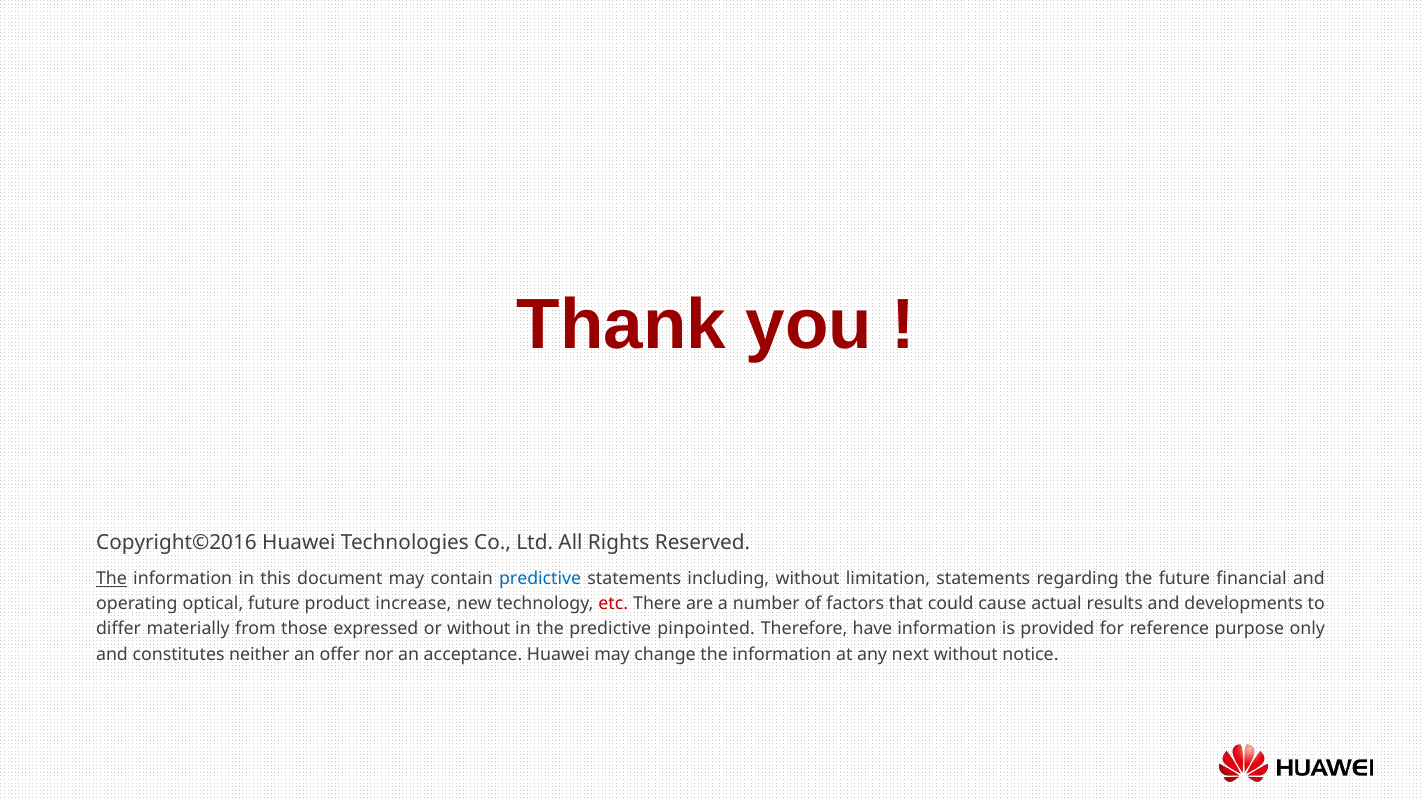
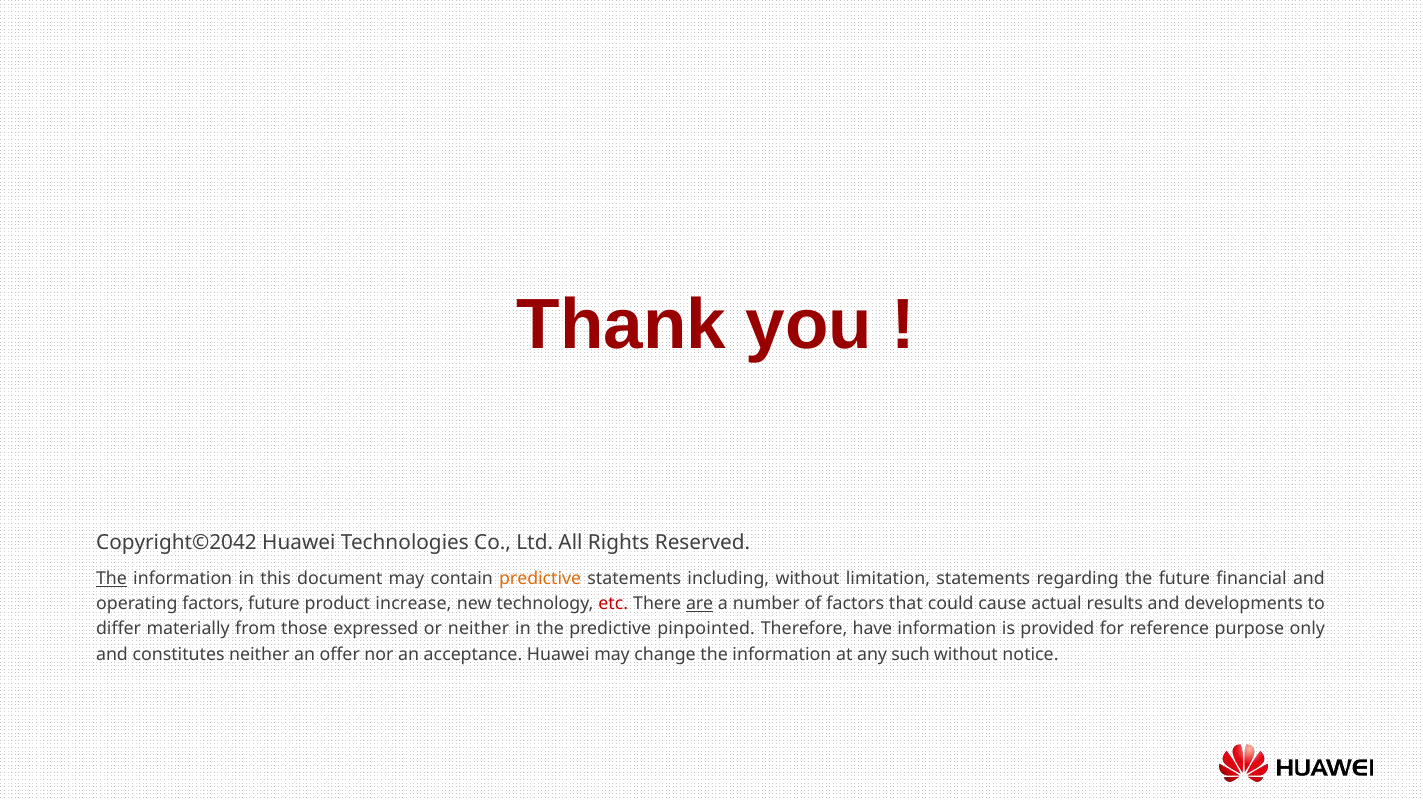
Copyright©2016: Copyright©2016 -> Copyright©2042
predictive at (540, 579) colour: blue -> orange
operating optical: optical -> factors
are underline: none -> present
or without: without -> neither
next: next -> such
